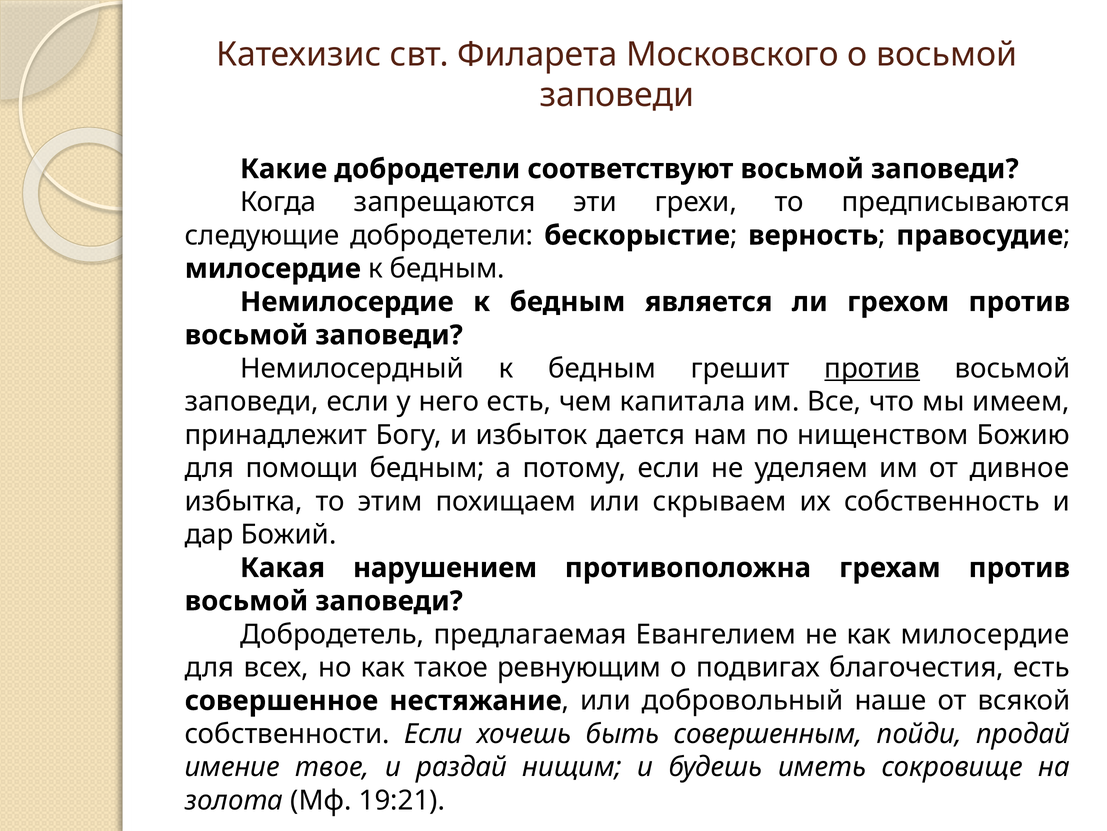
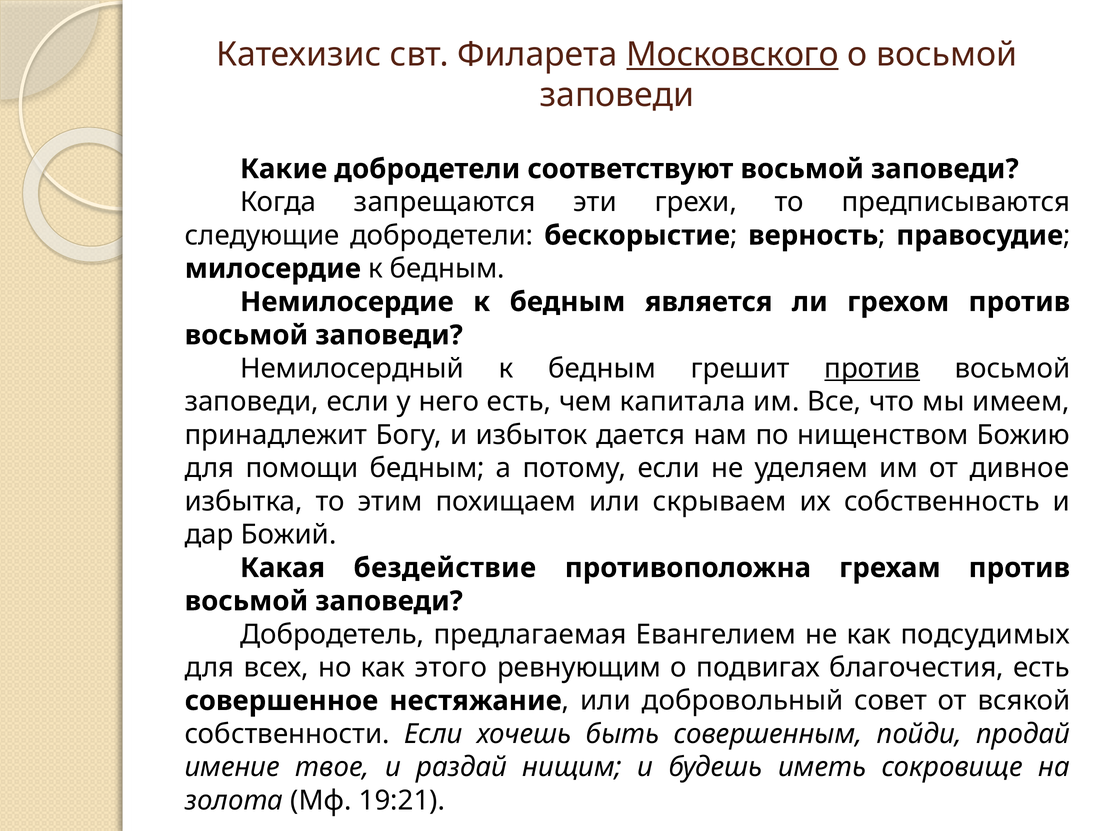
Московского underline: none -> present
нарушением: нарушением -> бездействие
как милосердие: милосердие -> подсудимых
такое: такое -> этого
наше: наше -> совет
